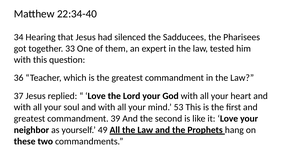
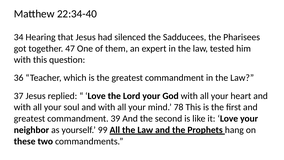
33: 33 -> 47
53: 53 -> 78
49: 49 -> 99
